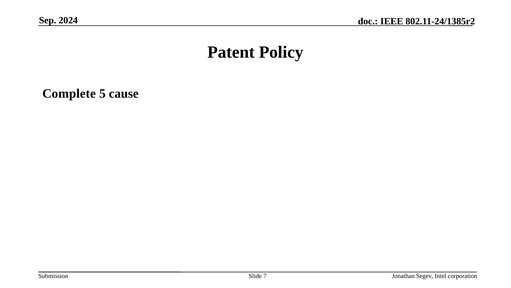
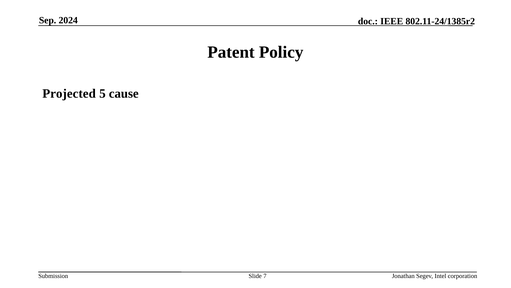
Complete: Complete -> Projected
